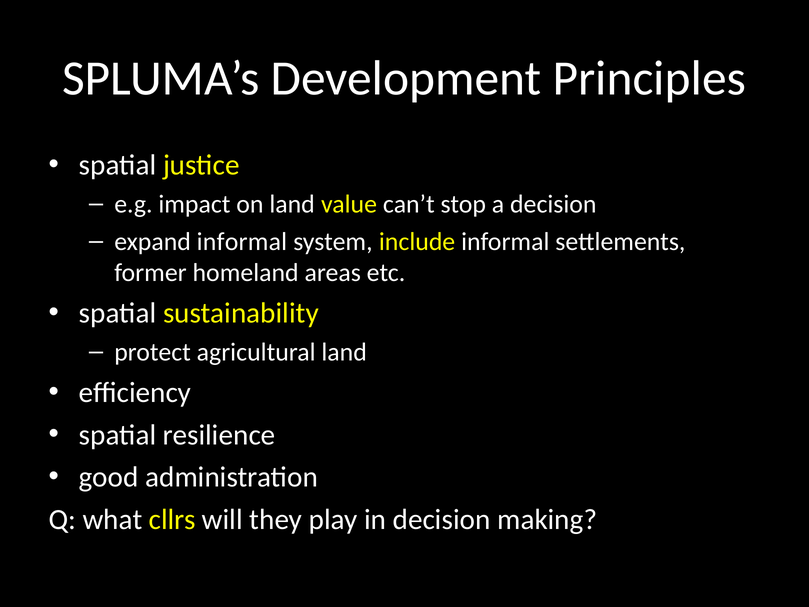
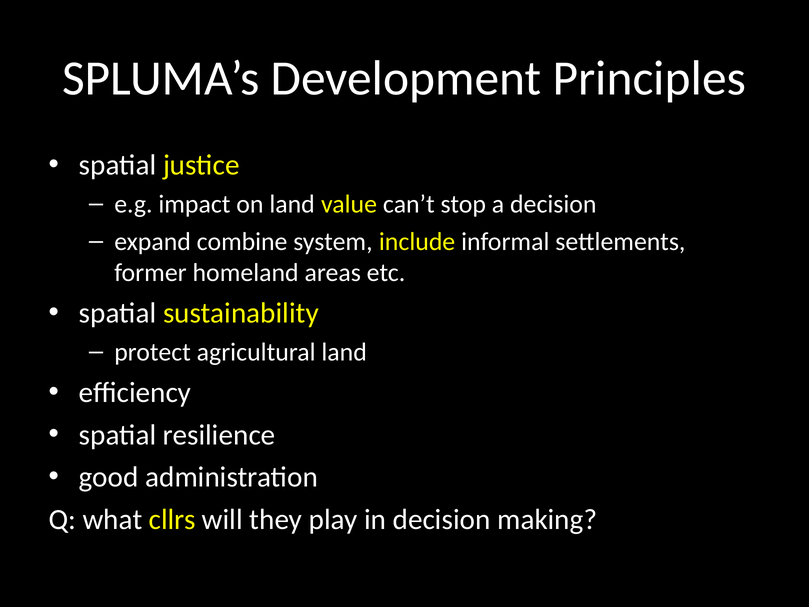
expand informal: informal -> combine
